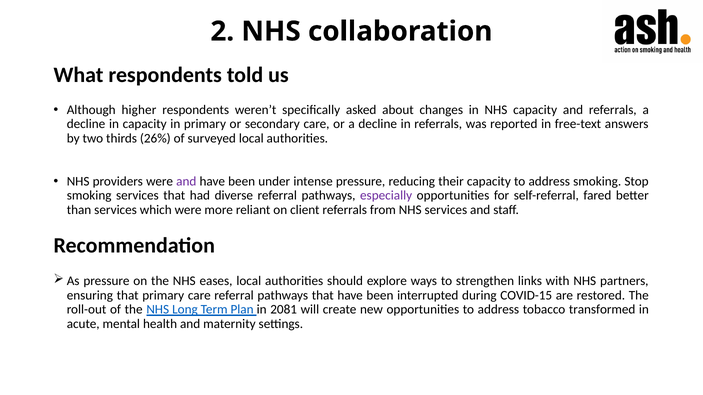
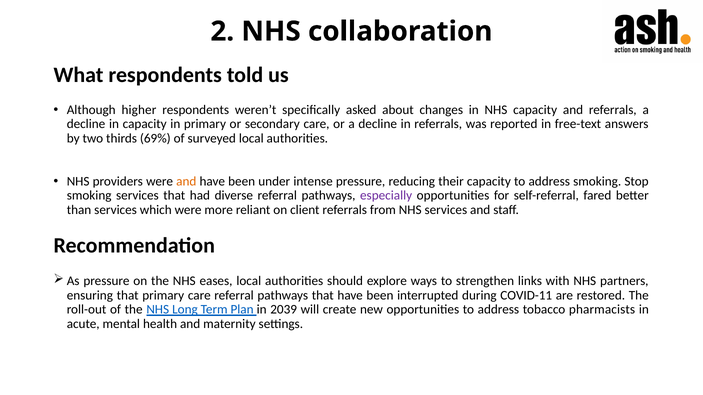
26%: 26% -> 69%
and at (186, 182) colour: purple -> orange
COVID-15: COVID-15 -> COVID-11
2081: 2081 -> 2039
transformed: transformed -> pharmacists
